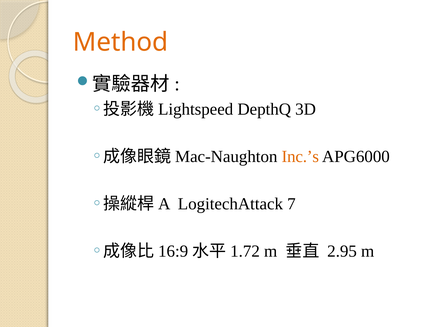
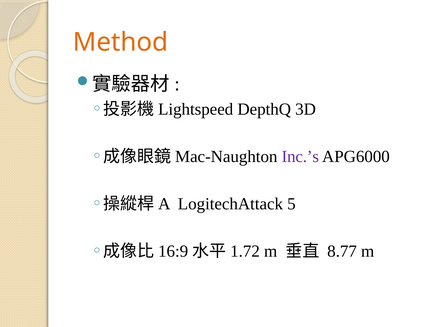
Inc.’s colour: orange -> purple
7: 7 -> 5
2.95: 2.95 -> 8.77
